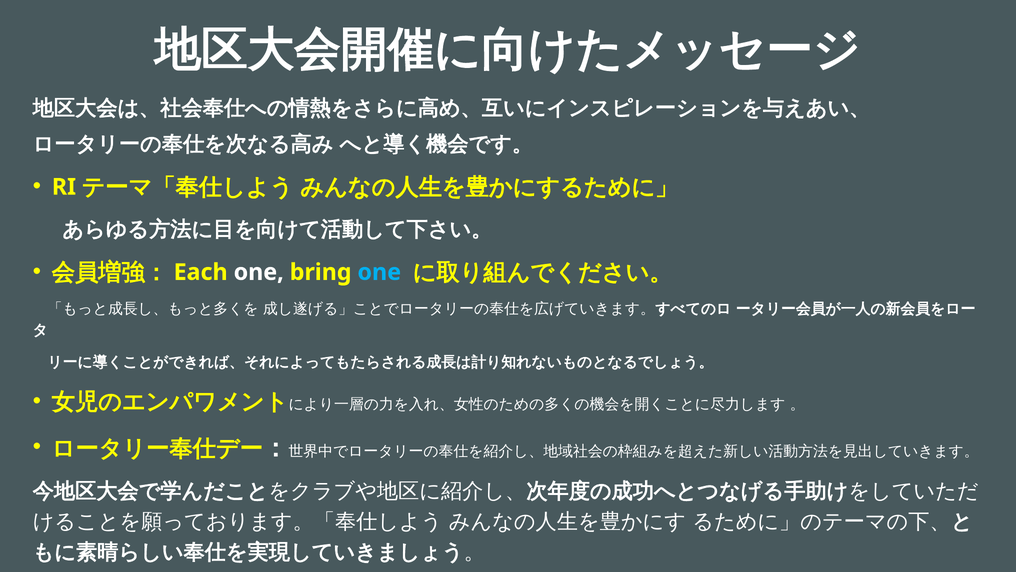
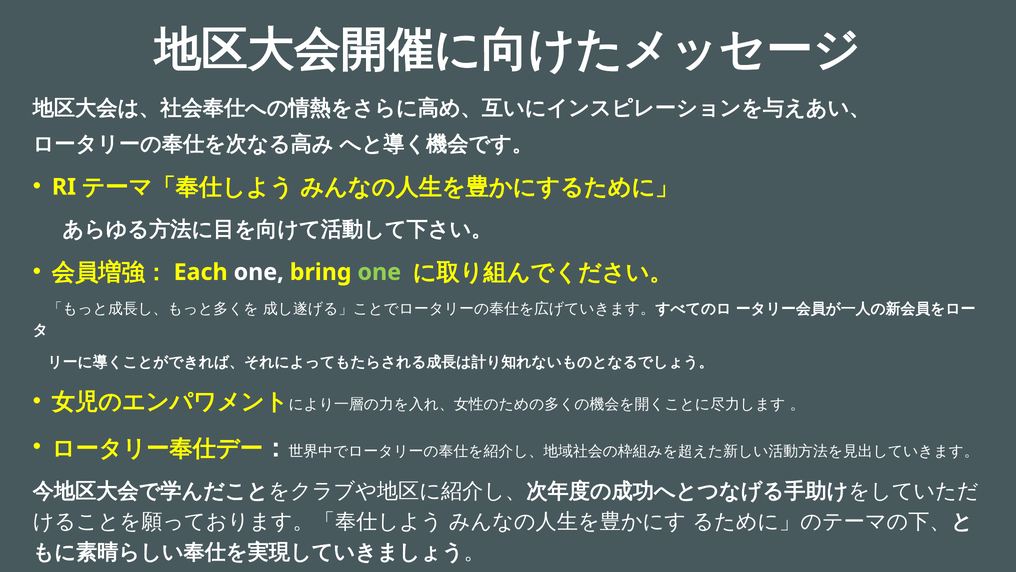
one at (379, 272) colour: light blue -> light green
